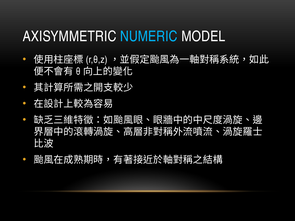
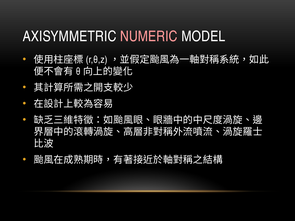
NUMERIC colour: light blue -> pink
